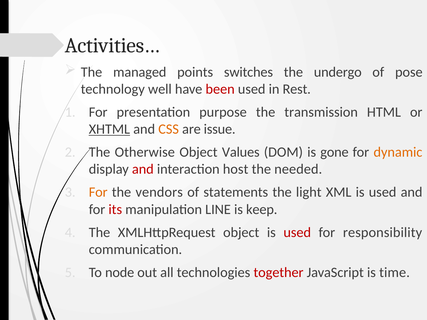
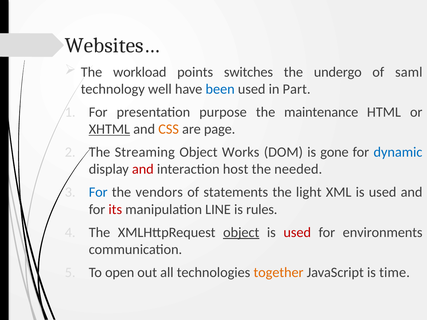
Activities…: Activities… -> Websites…
managed: managed -> workload
pose: pose -> saml
been colour: red -> blue
Rest: Rest -> Part
transmission: transmission -> maintenance
issue: issue -> page
Otherwise: Otherwise -> Streaming
Values: Values -> Works
dynamic colour: orange -> blue
For at (98, 192) colour: orange -> blue
keep: keep -> rules
object at (241, 233) underline: none -> present
responsibility: responsibility -> environments
node: node -> open
together colour: red -> orange
